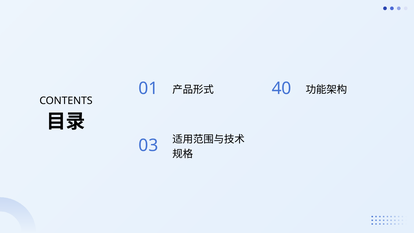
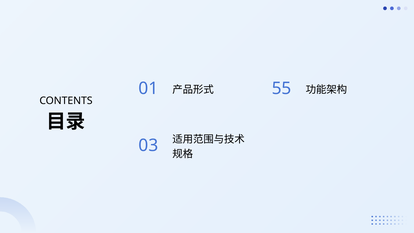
40: 40 -> 55
